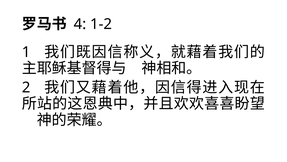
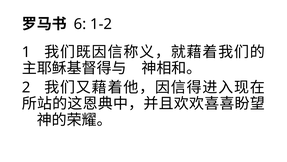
4: 4 -> 6
